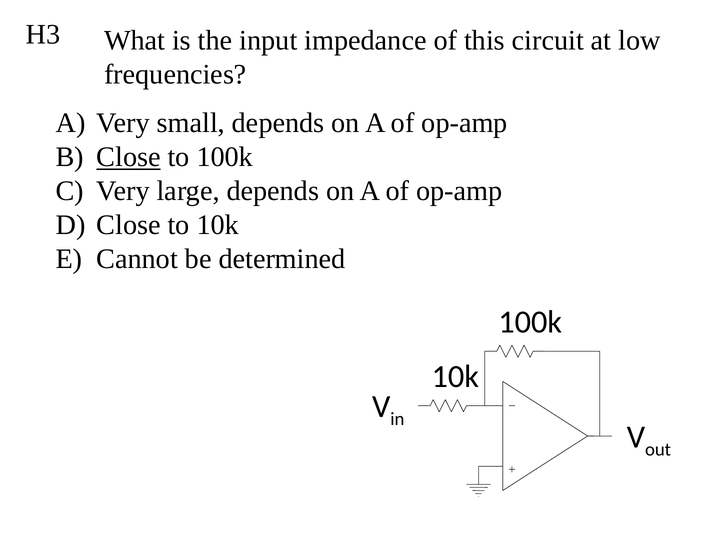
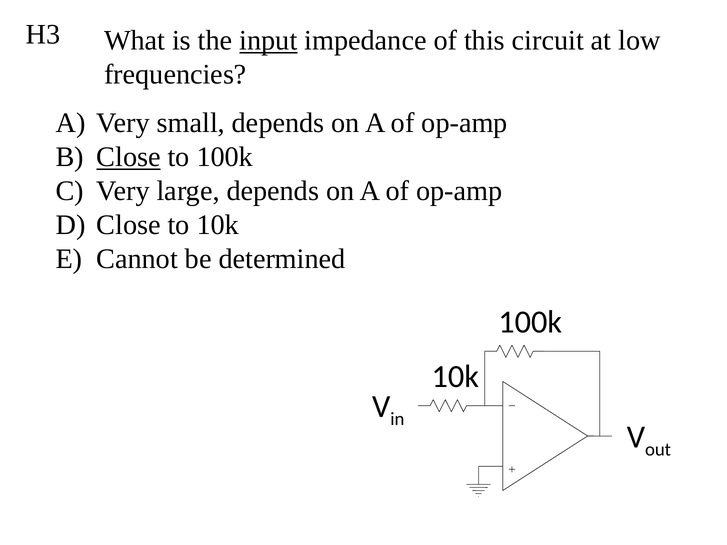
input underline: none -> present
